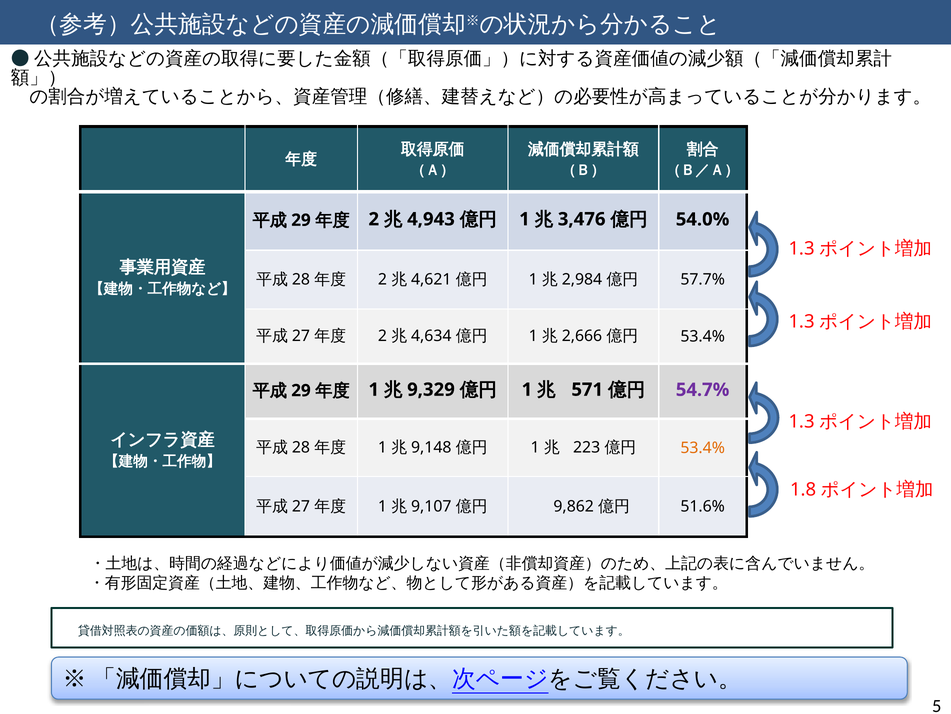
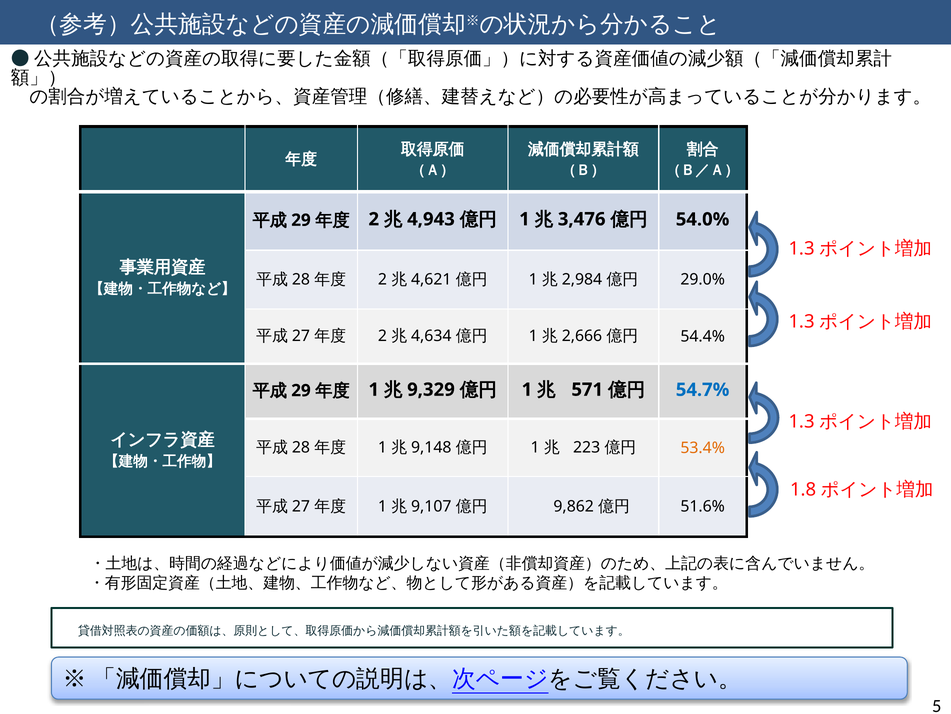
57.7%: 57.7% -> 29.0%
53.4% at (703, 336): 53.4% -> 54.4%
54.7% colour: purple -> blue
